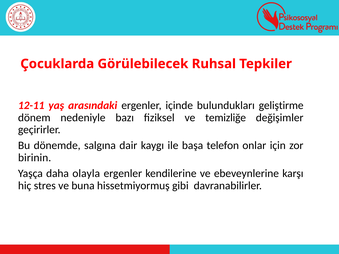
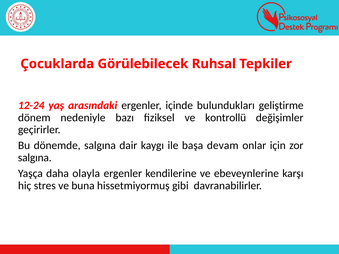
12-11: 12-11 -> 12-24
temizliğe: temizliğe -> kontrollü
telefon: telefon -> devam
birinin at (35, 158): birinin -> salgına
